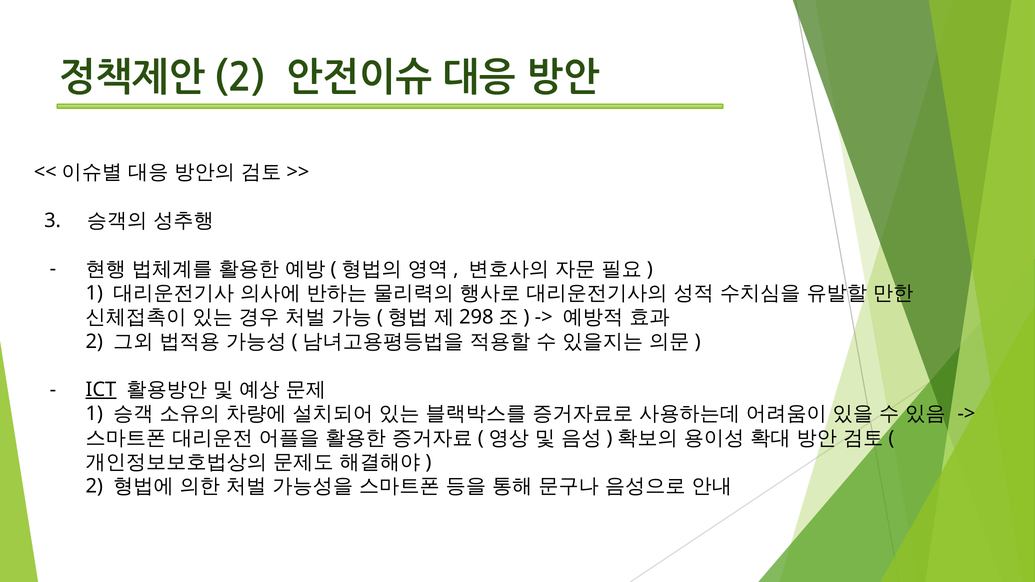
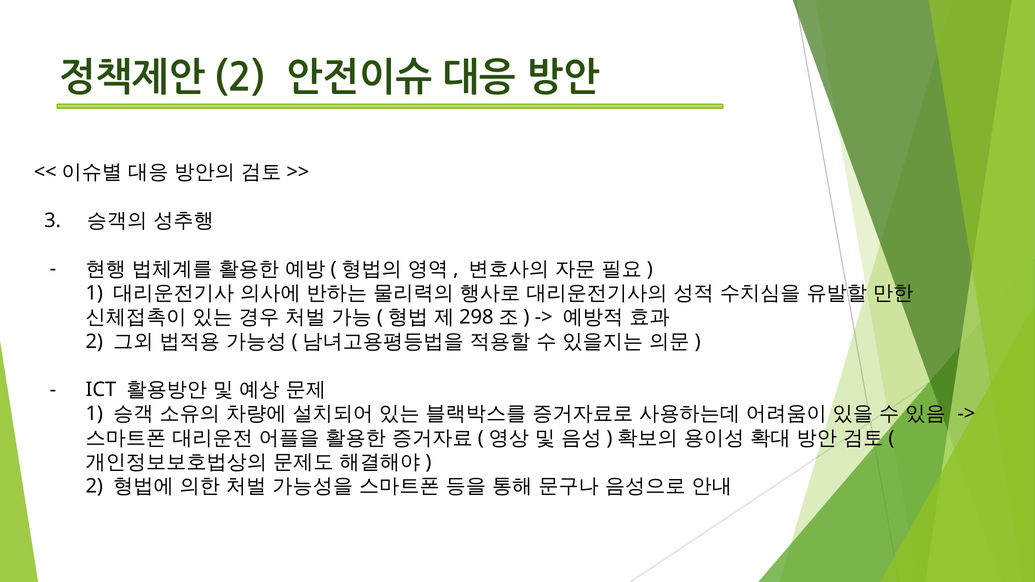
ICT underline: present -> none
